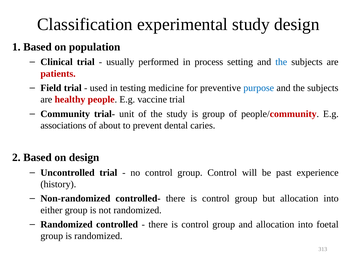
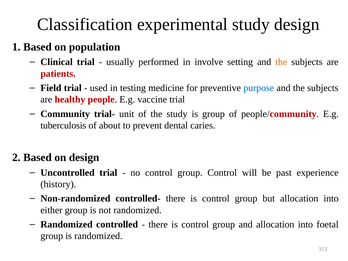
process: process -> involve
the at (281, 62) colour: blue -> orange
associations: associations -> tuberculosis
